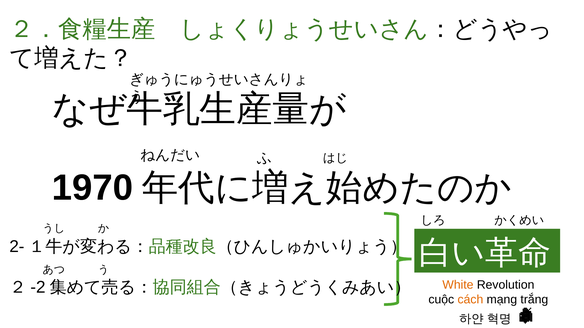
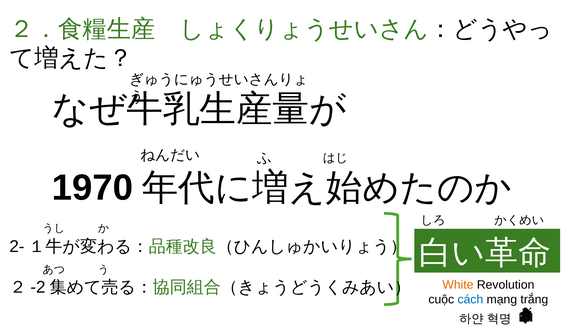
cách colour: orange -> blue
